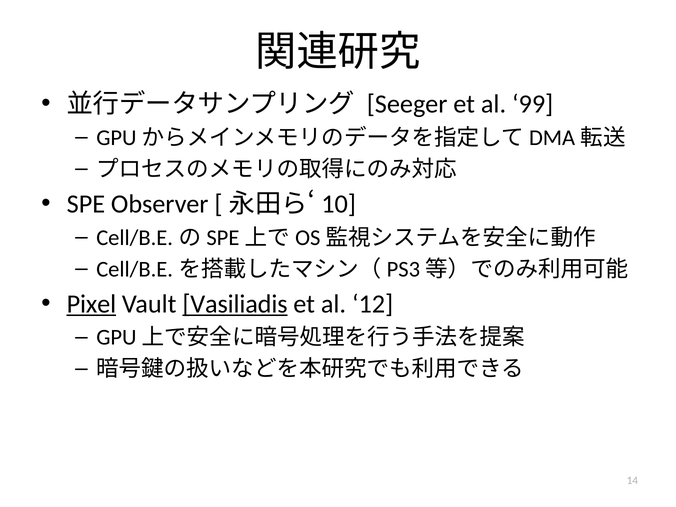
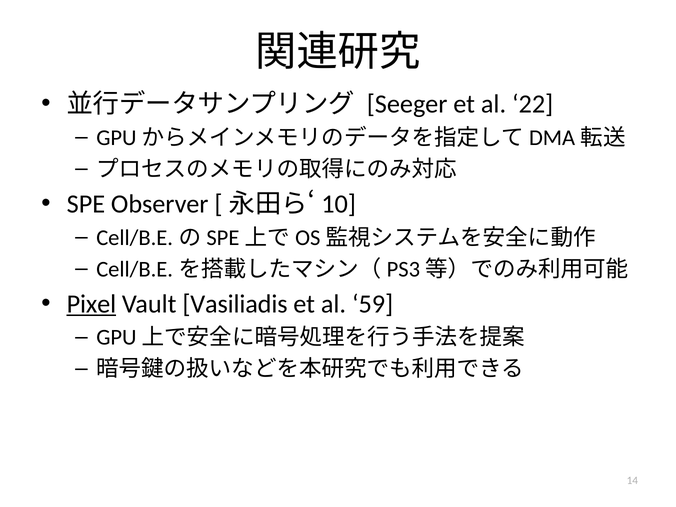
99: 99 -> 22
Vasiliadis underline: present -> none
12: 12 -> 59
